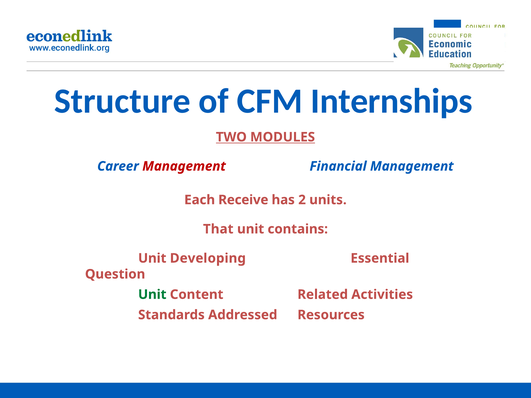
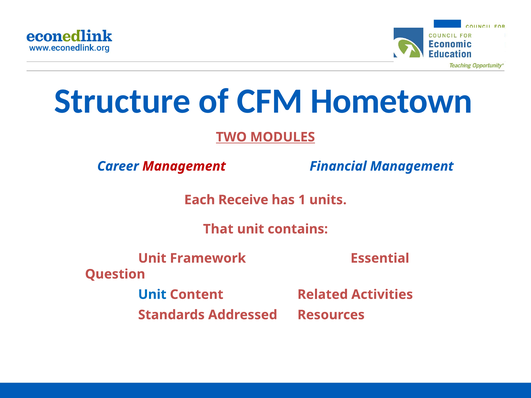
Internships: Internships -> Hometown
2: 2 -> 1
Developing: Developing -> Framework
Unit at (152, 295) colour: green -> blue
